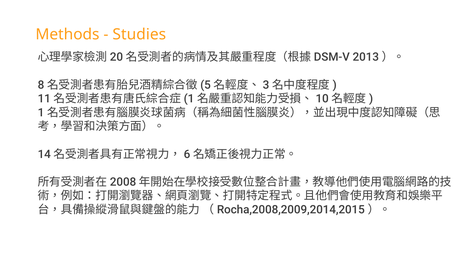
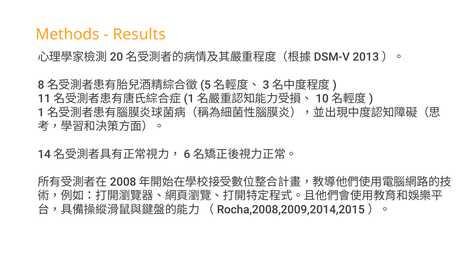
Studies: Studies -> Results
